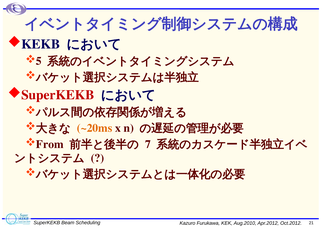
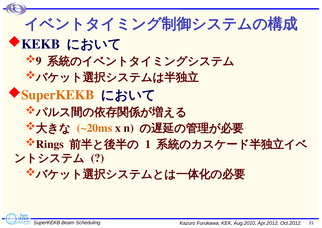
5: 5 -> 9
SuperKEKB at (58, 95) colour: red -> orange
From: From -> Rings
7: 7 -> 1
